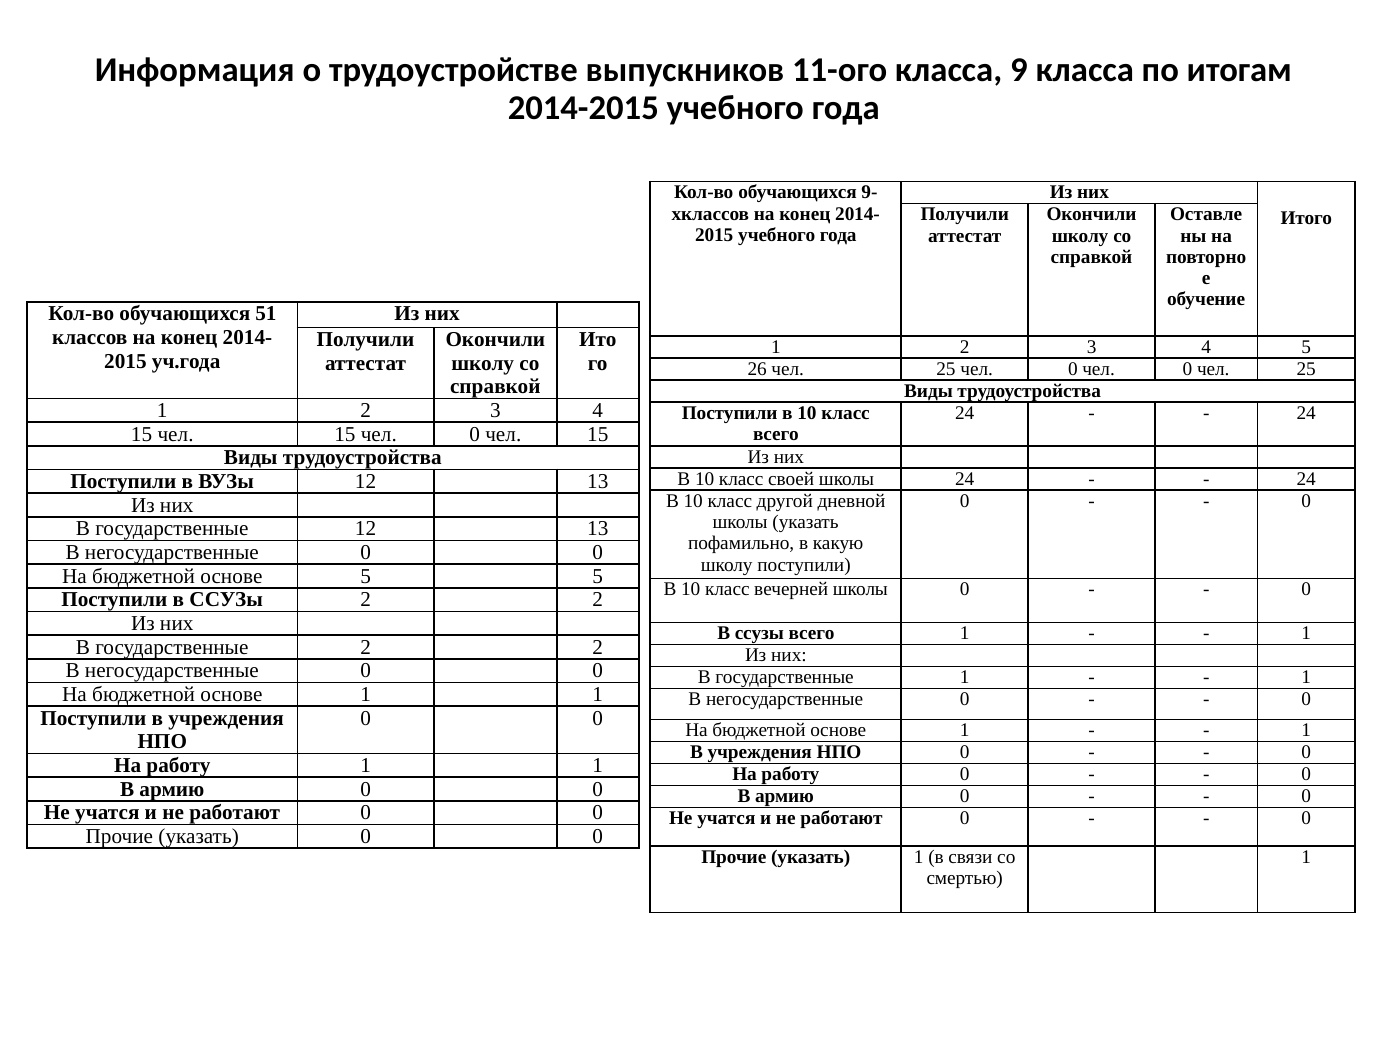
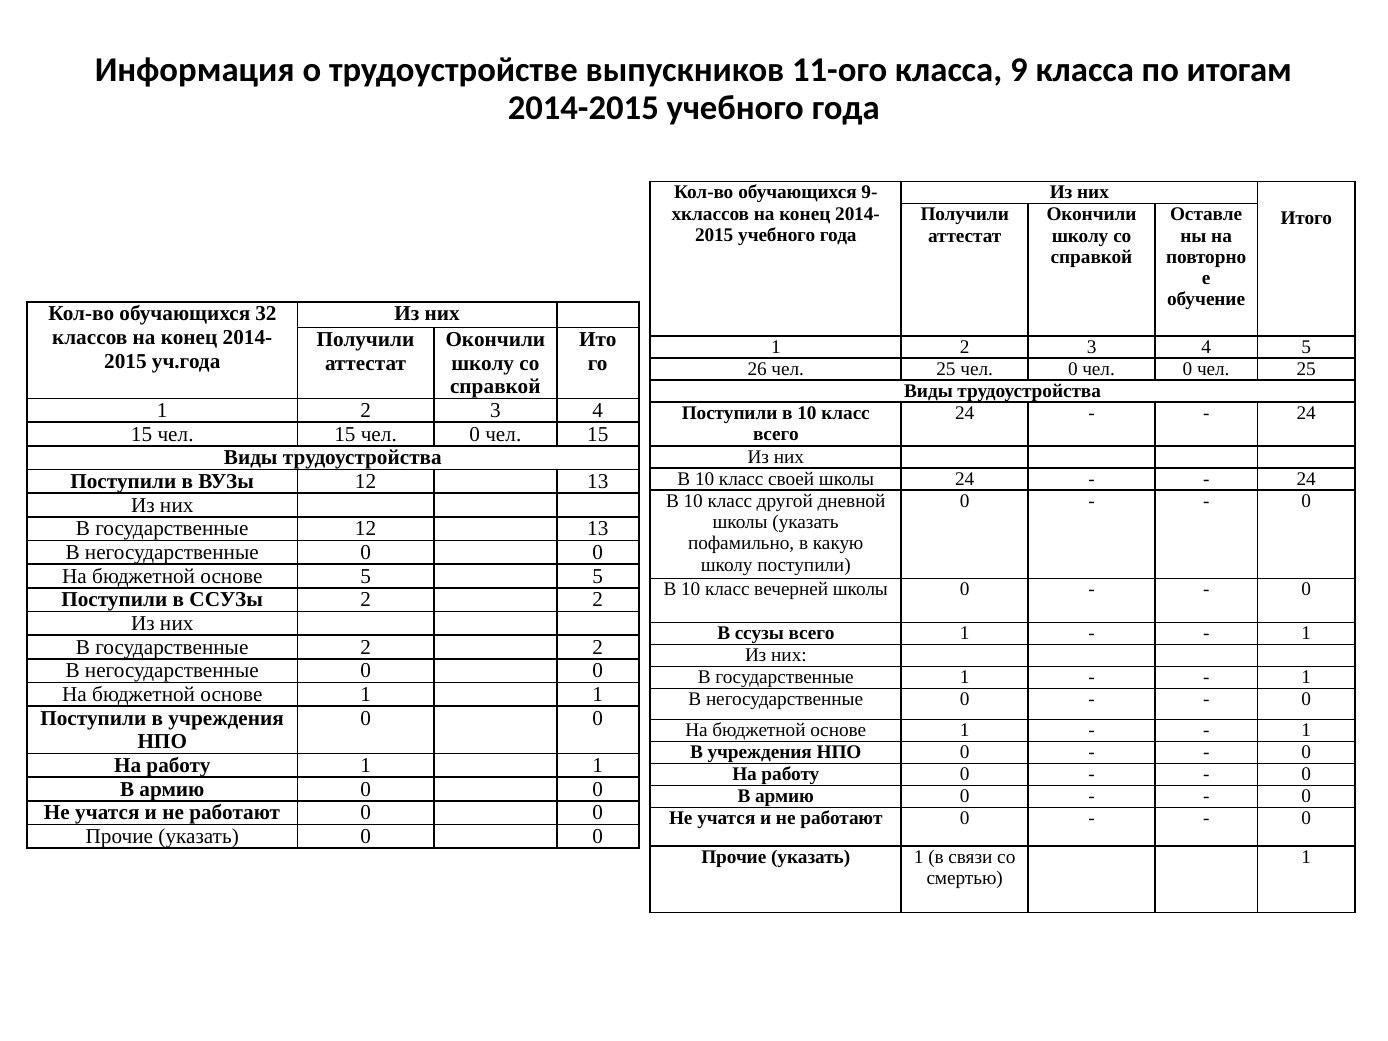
51: 51 -> 32
